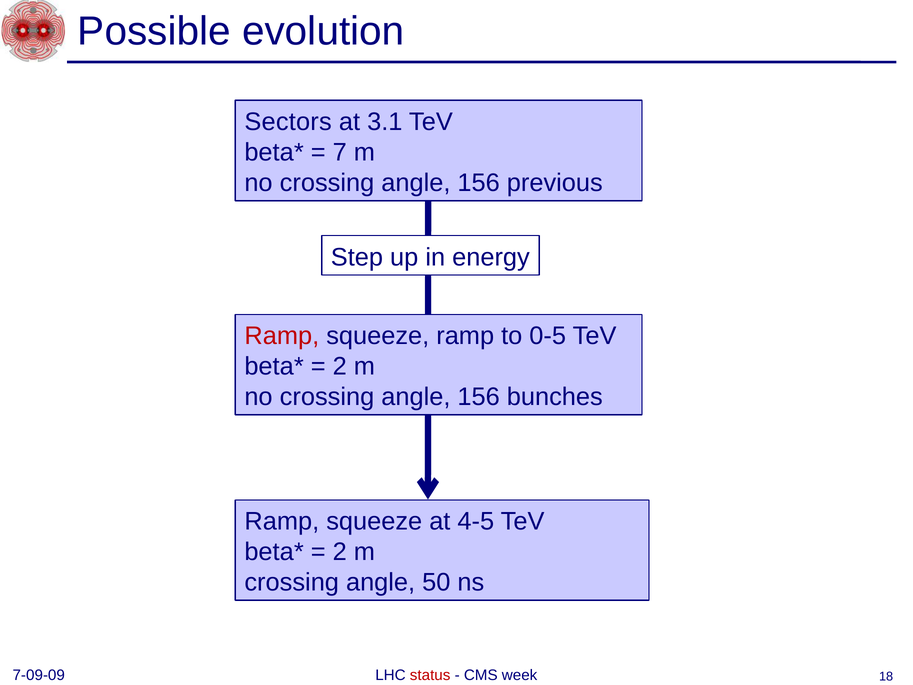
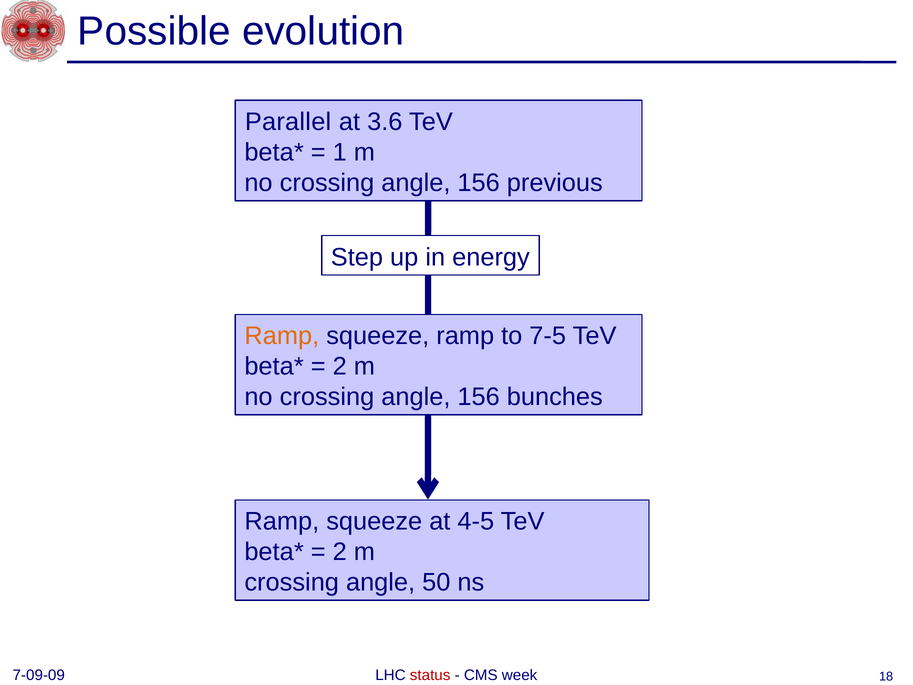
Sectors: Sectors -> Parallel
3.1: 3.1 -> 3.6
7: 7 -> 1
Ramp at (282, 336) colour: red -> orange
0-5: 0-5 -> 7-5
